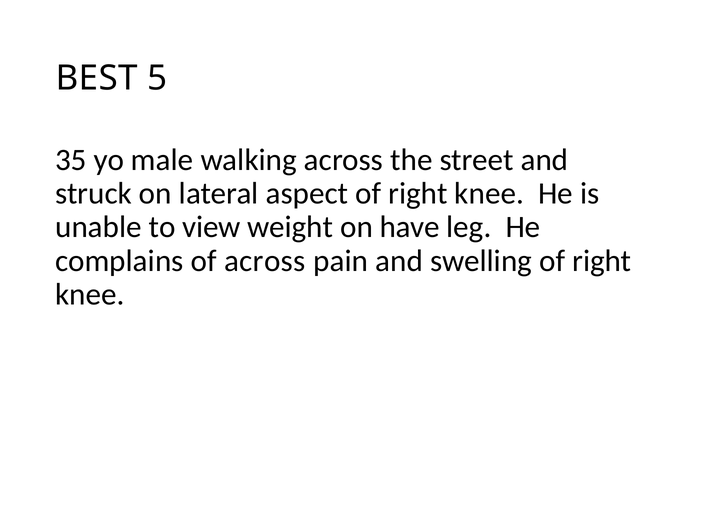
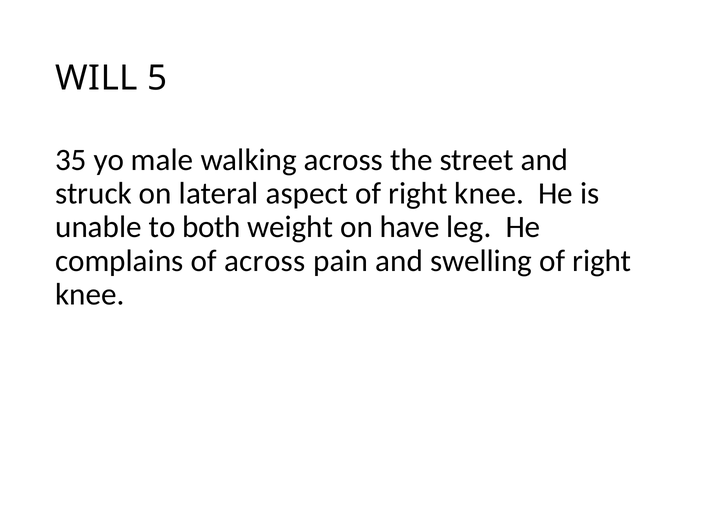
BEST: BEST -> WILL
view: view -> both
